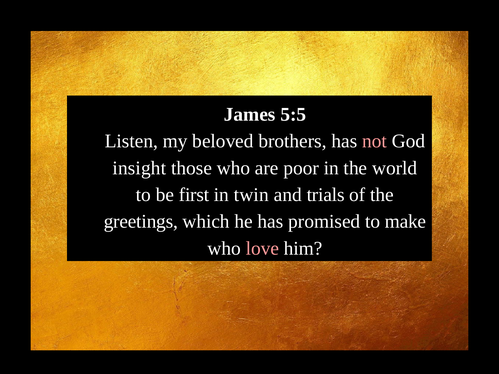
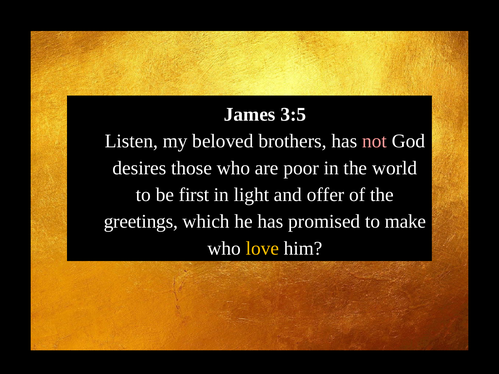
5:5: 5:5 -> 3:5
insight: insight -> desires
twin: twin -> light
trials: trials -> offer
love colour: pink -> yellow
